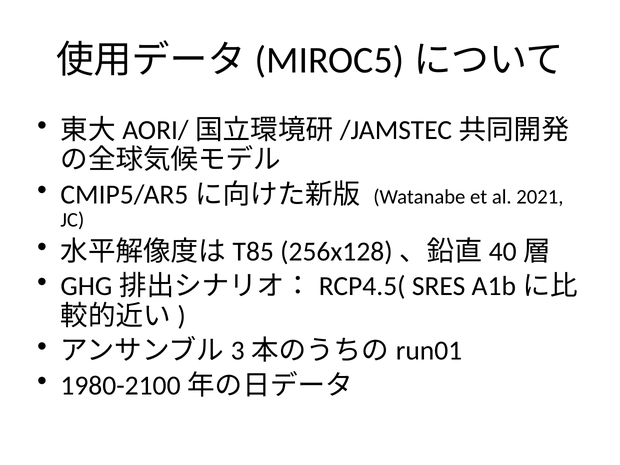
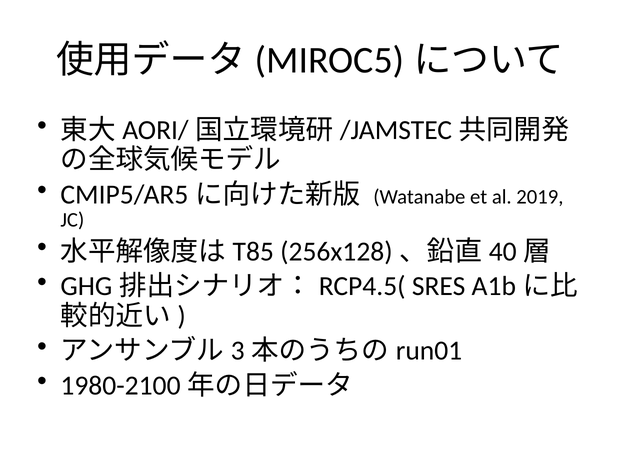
2021: 2021 -> 2019
